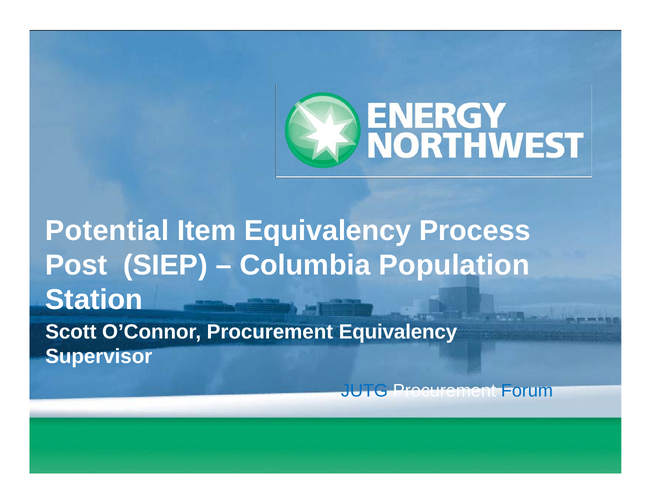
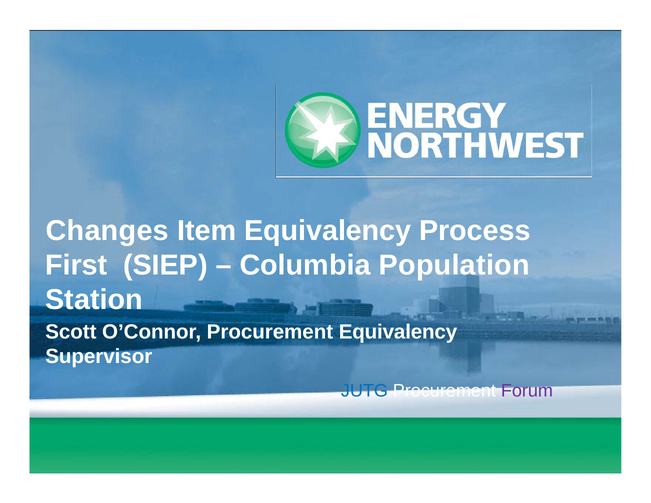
Potential: Potential -> Changes
Post: Post -> First
Forum colour: blue -> purple
